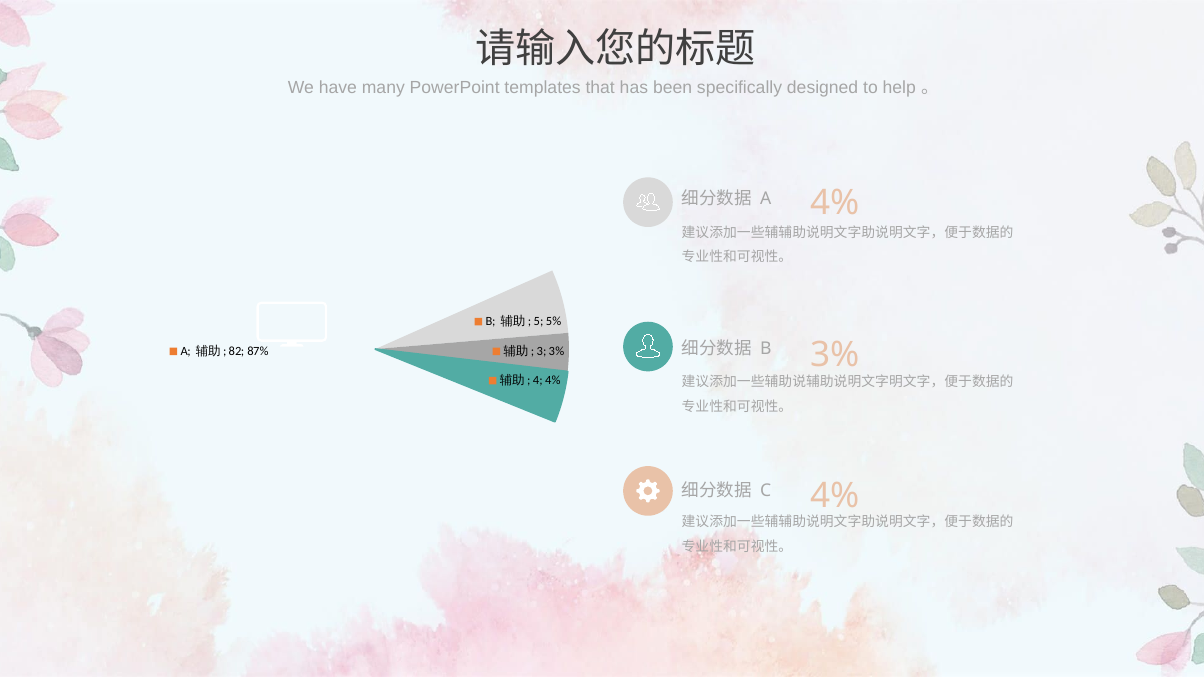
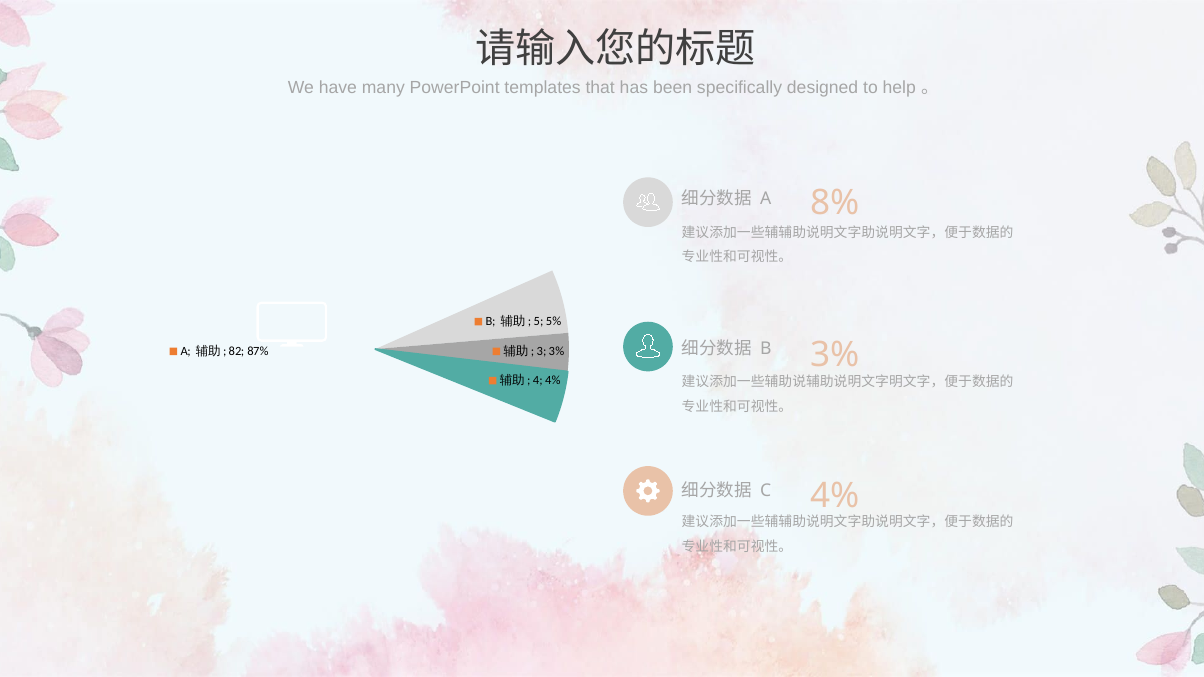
4% at (835, 203): 4% -> 8%
